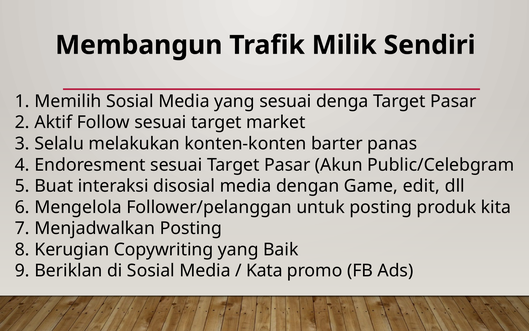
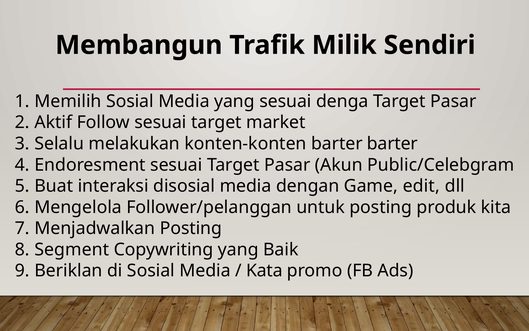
barter panas: panas -> barter
Kerugian: Kerugian -> Segment
